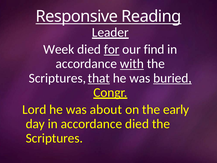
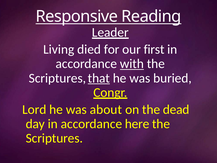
Week: Week -> Living
for underline: present -> none
find: find -> first
buried underline: present -> none
early: early -> dead
accordance died: died -> here
